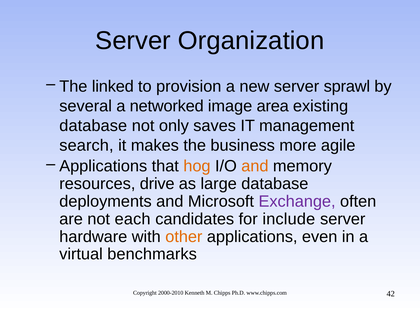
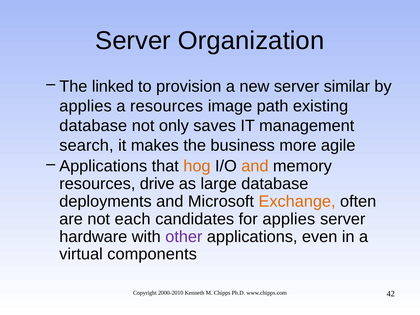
sprawl: sprawl -> similar
several at (86, 106): several -> applies
a networked: networked -> resources
area: area -> path
Exchange colour: purple -> orange
for include: include -> applies
other colour: orange -> purple
benchmarks: benchmarks -> components
